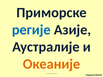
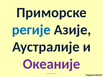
Океаније colour: orange -> purple
